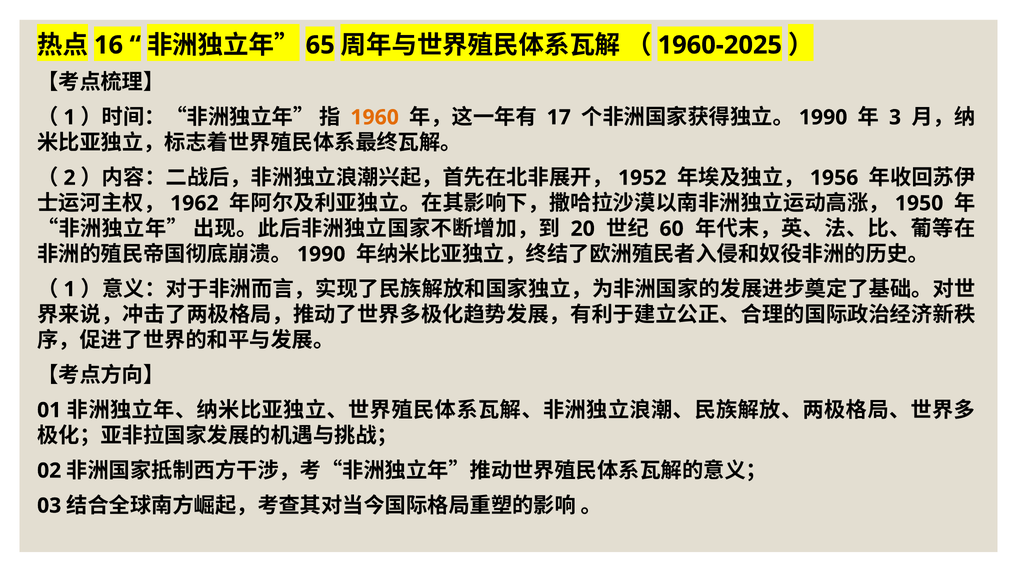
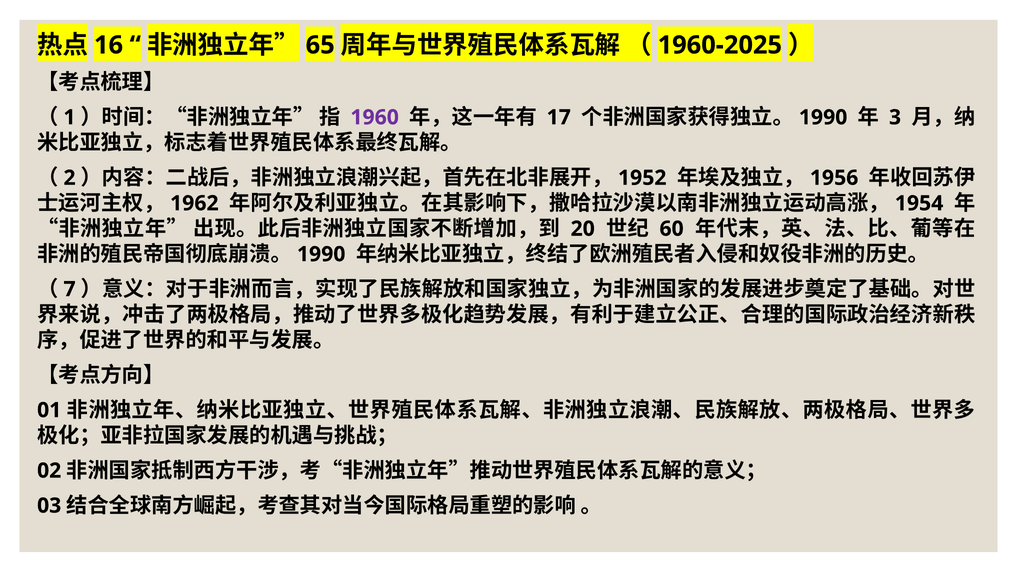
1960 colour: orange -> purple
1950: 1950 -> 1954
1 at (70, 289): 1 -> 7
